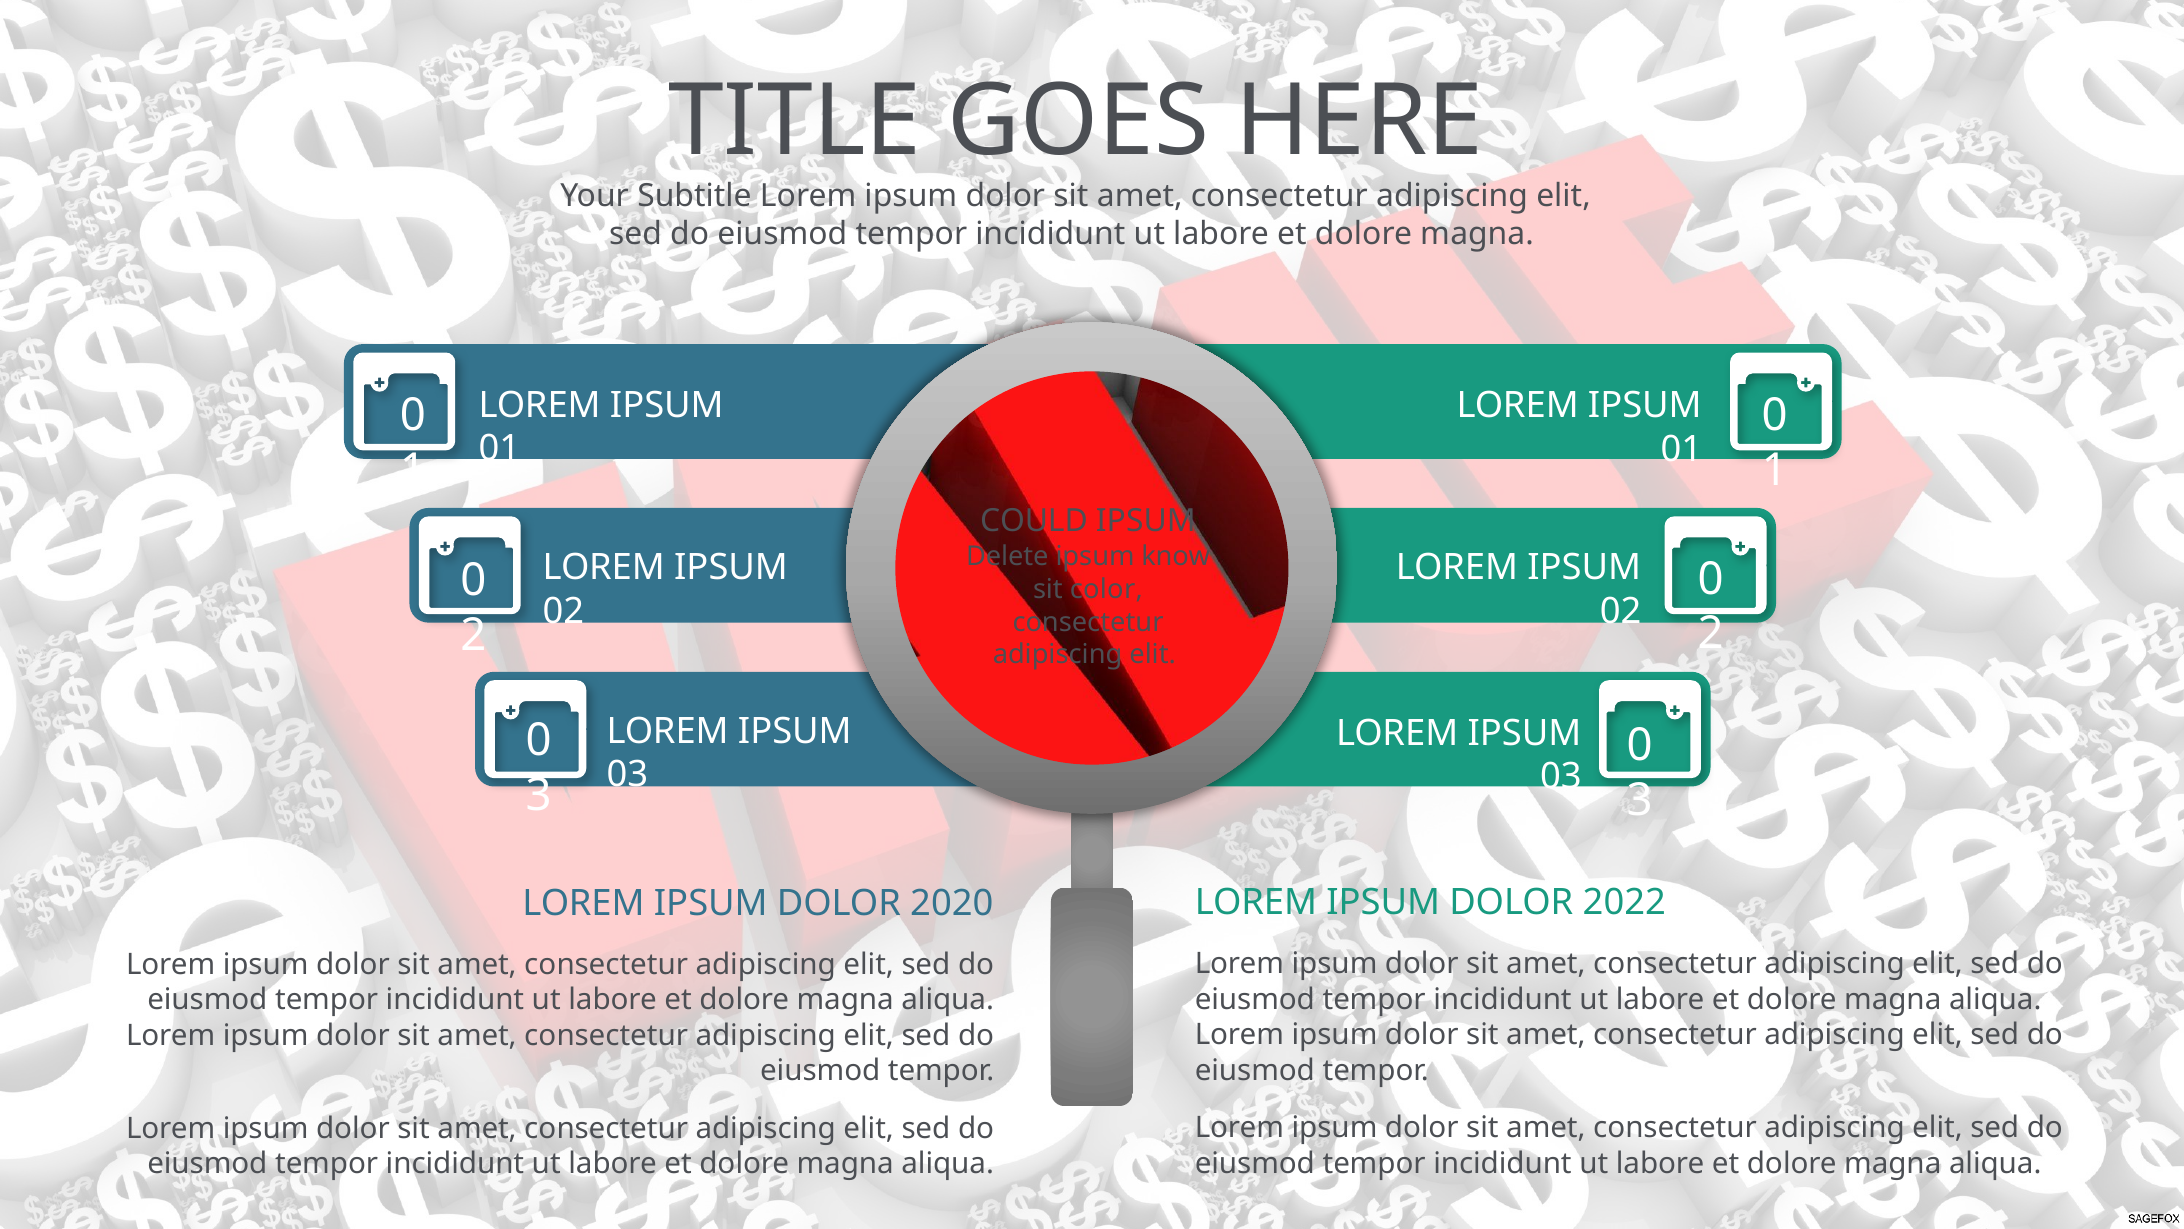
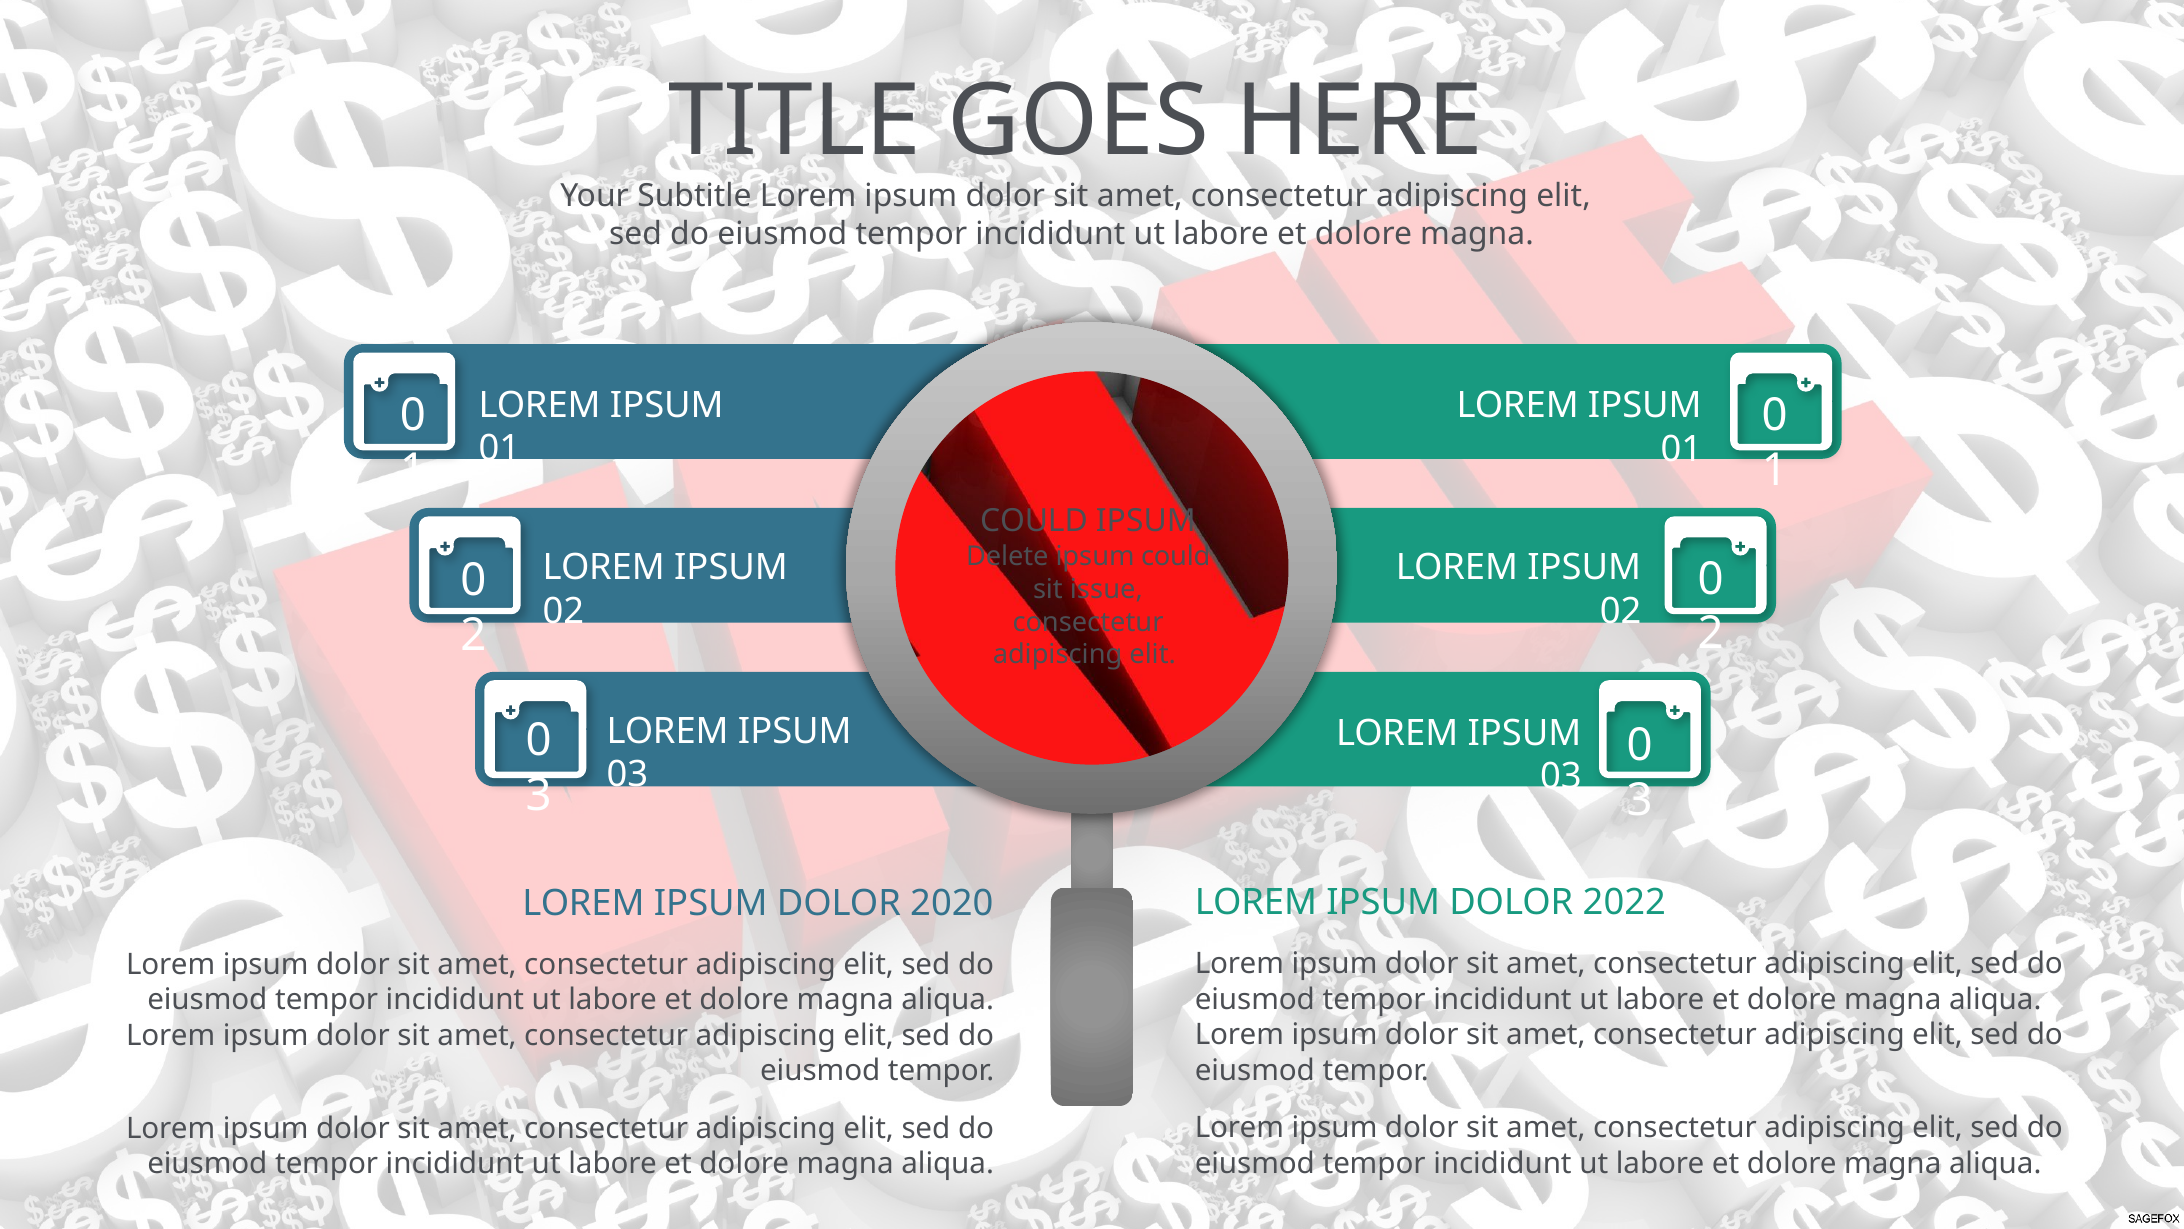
ipsum know: know -> could
color: color -> issue
